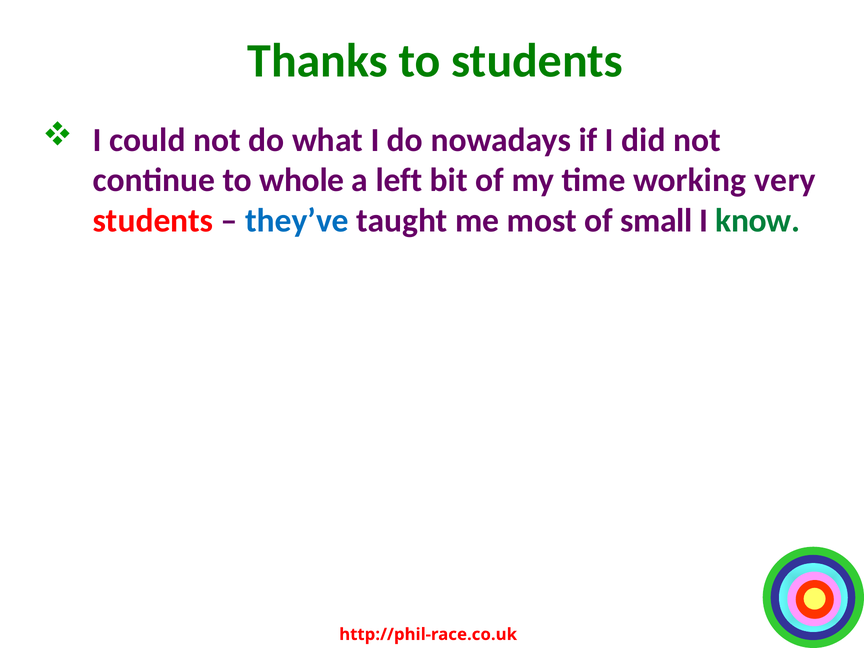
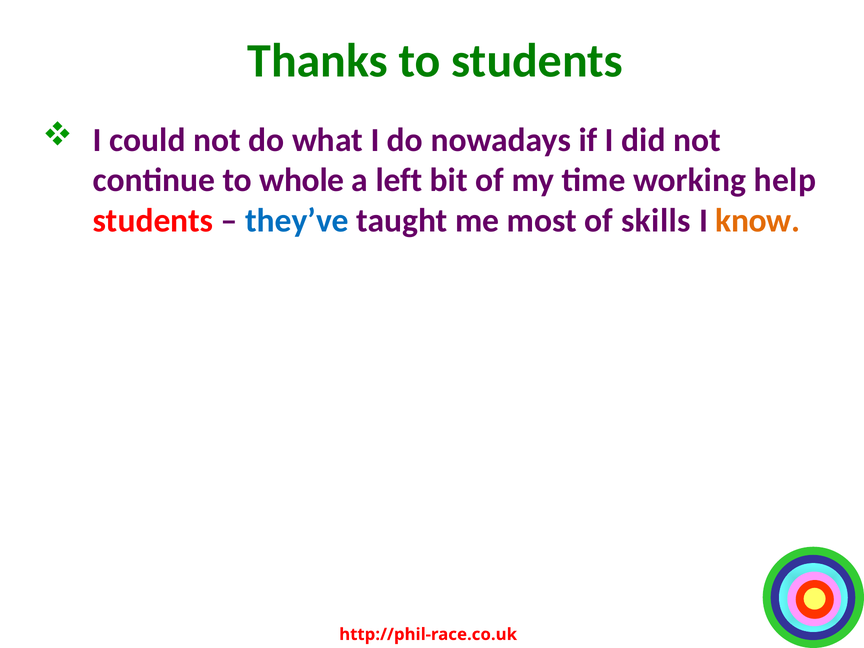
very: very -> help
small: small -> skills
know colour: green -> orange
